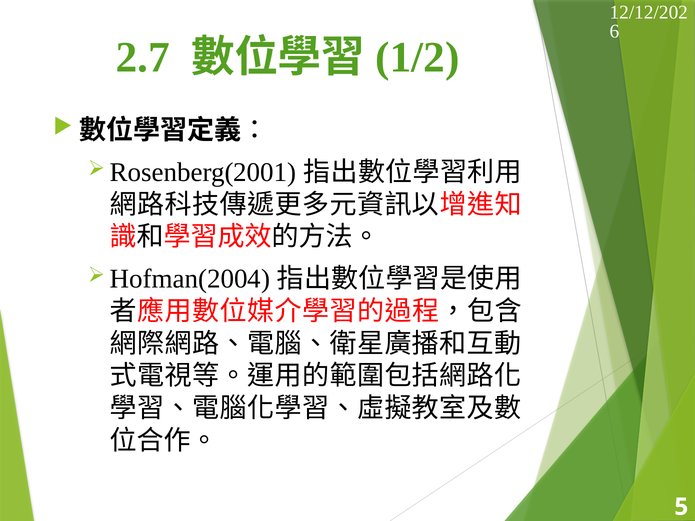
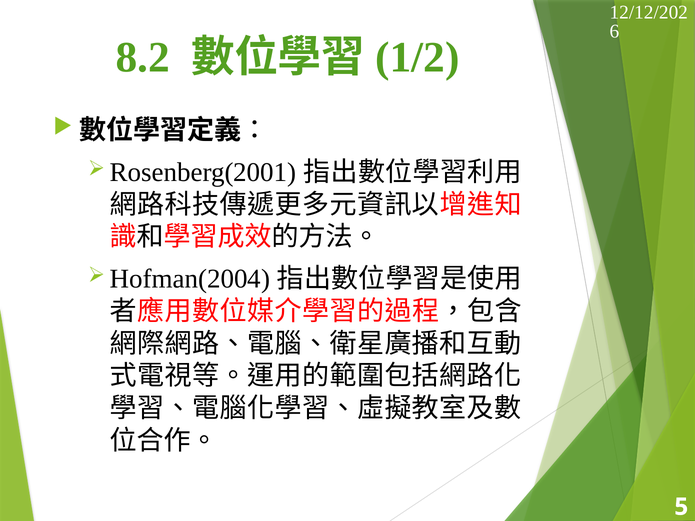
2.7: 2.7 -> 8.2
